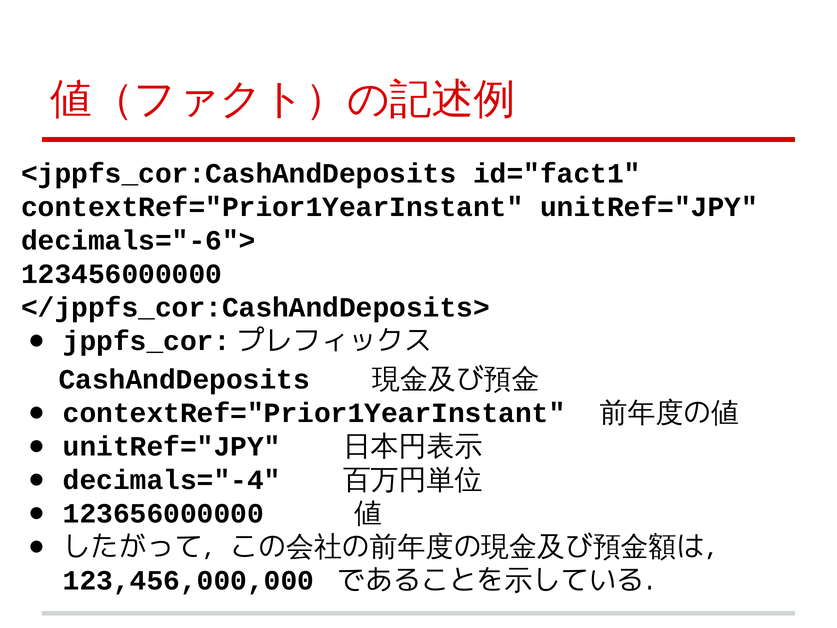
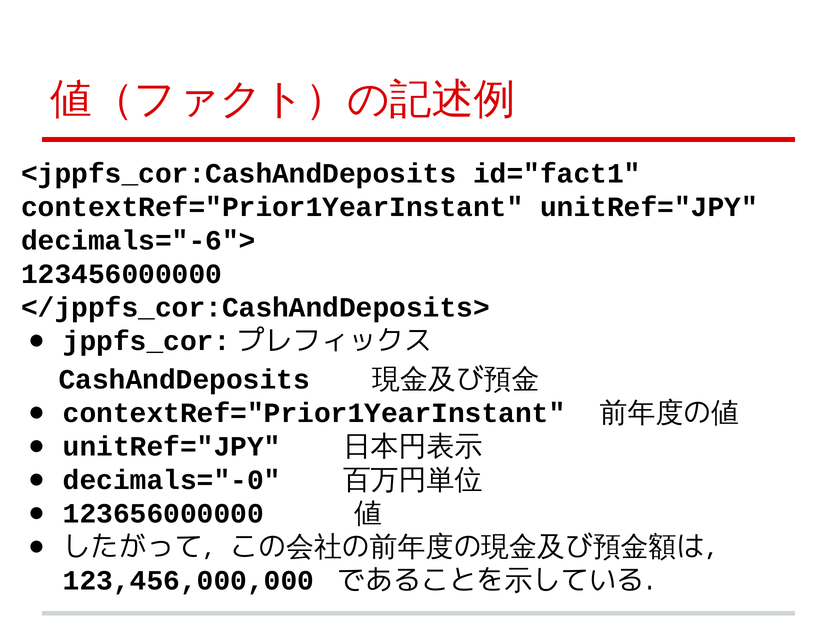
decimals="-4: decimals="-4 -> decimals="-0
